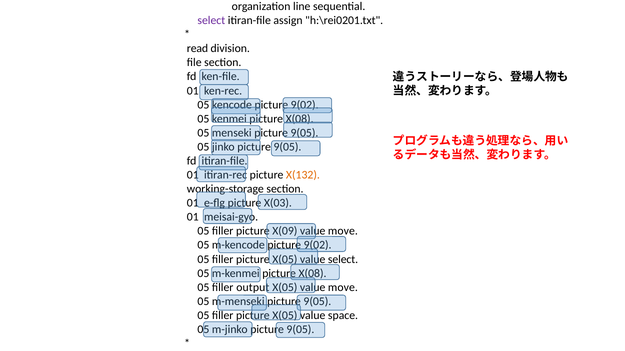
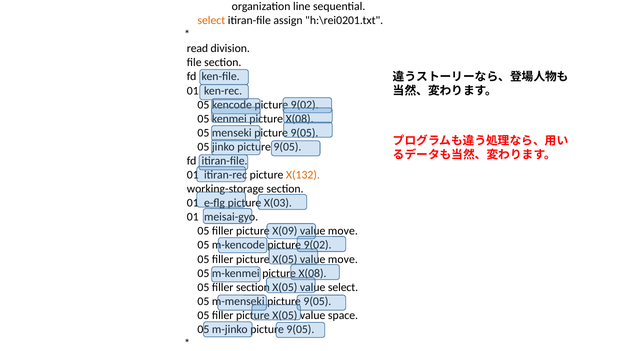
select at (211, 21) colour: purple -> orange
select at (343, 260): select -> move
filler output: output -> section
move at (343, 288): move -> select
